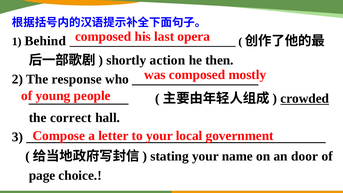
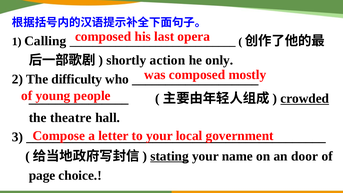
Behind: Behind -> Calling
then: then -> only
response: response -> difficulty
correct: correct -> theatre
stating underline: none -> present
